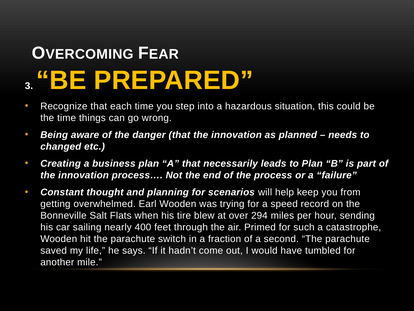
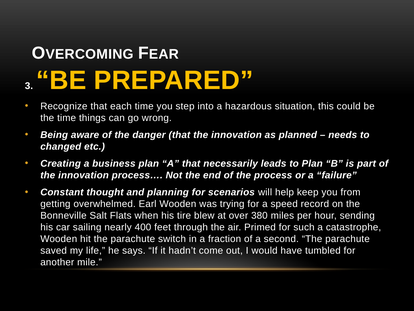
294: 294 -> 380
